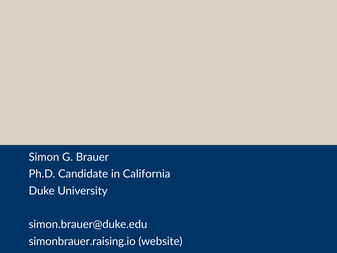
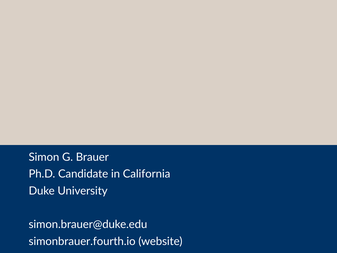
simonbrauer.raising.io: simonbrauer.raising.io -> simonbrauer.fourth.io
